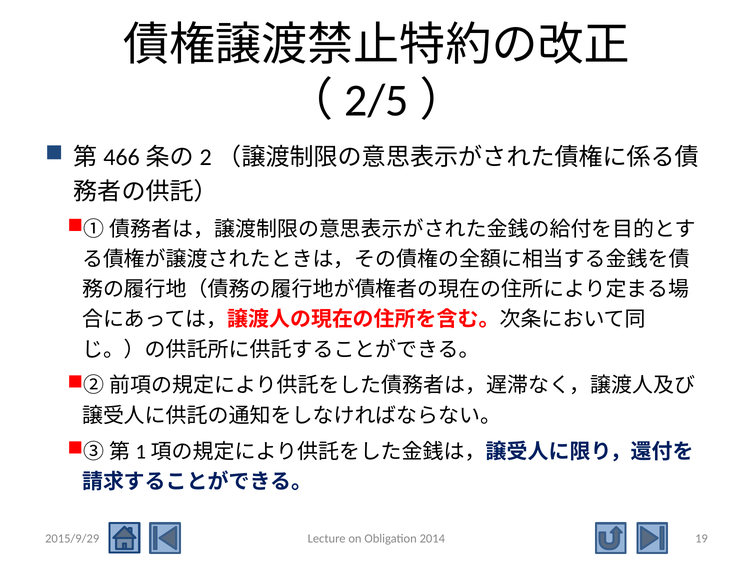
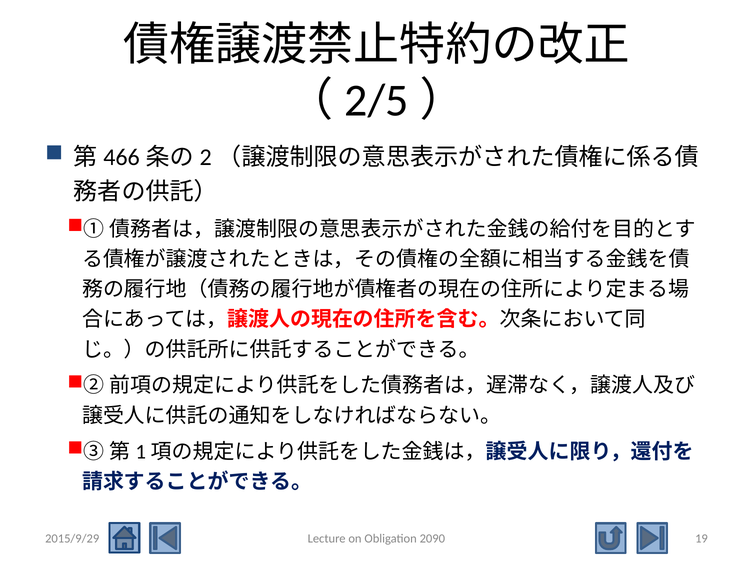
2014: 2014 -> 2090
